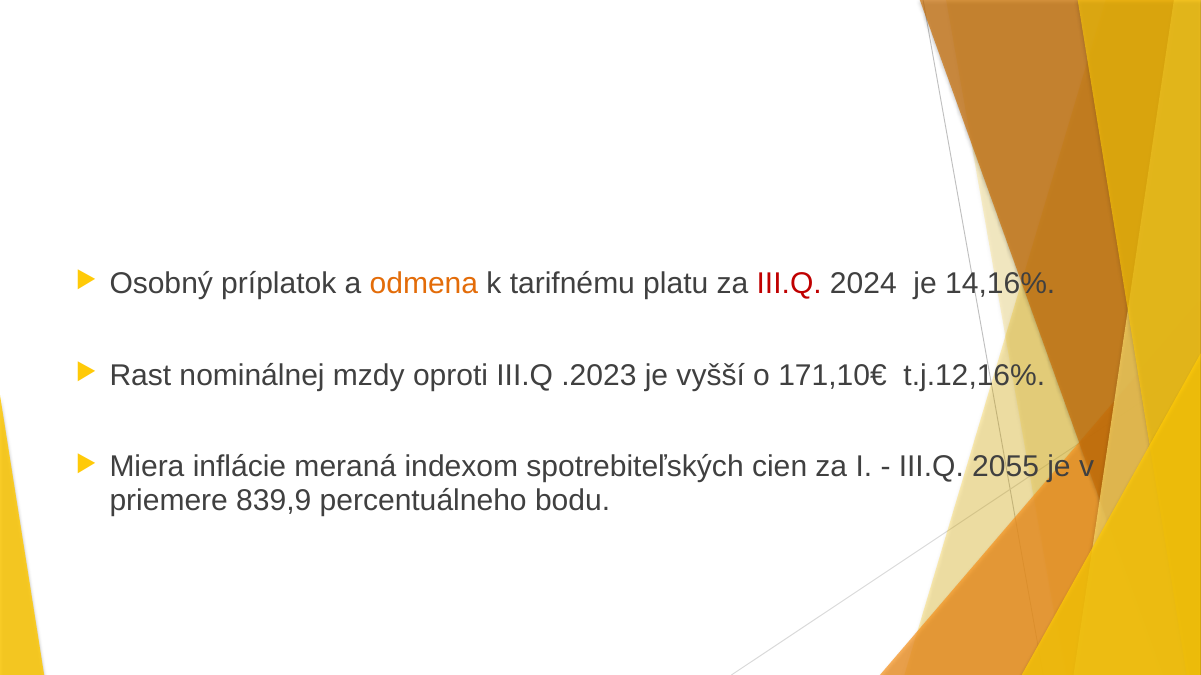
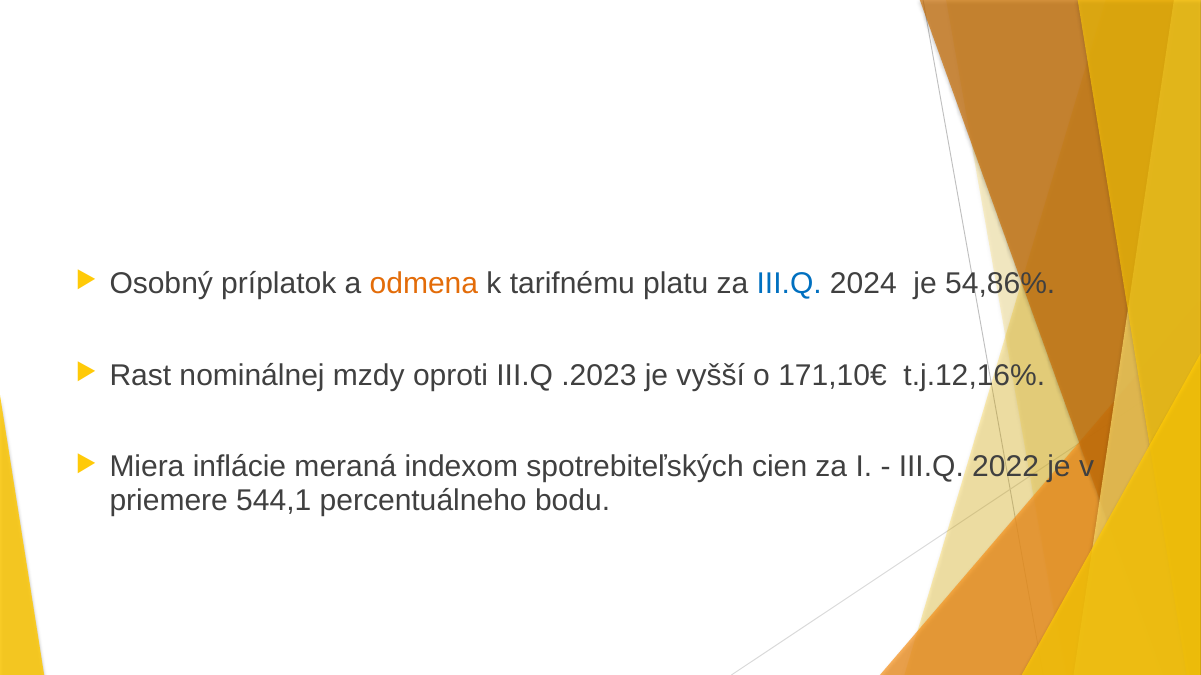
III.Q at (789, 283) colour: red -> blue
14,16%: 14,16% -> 54,86%
2055: 2055 -> 2022
839,9: 839,9 -> 544,1
